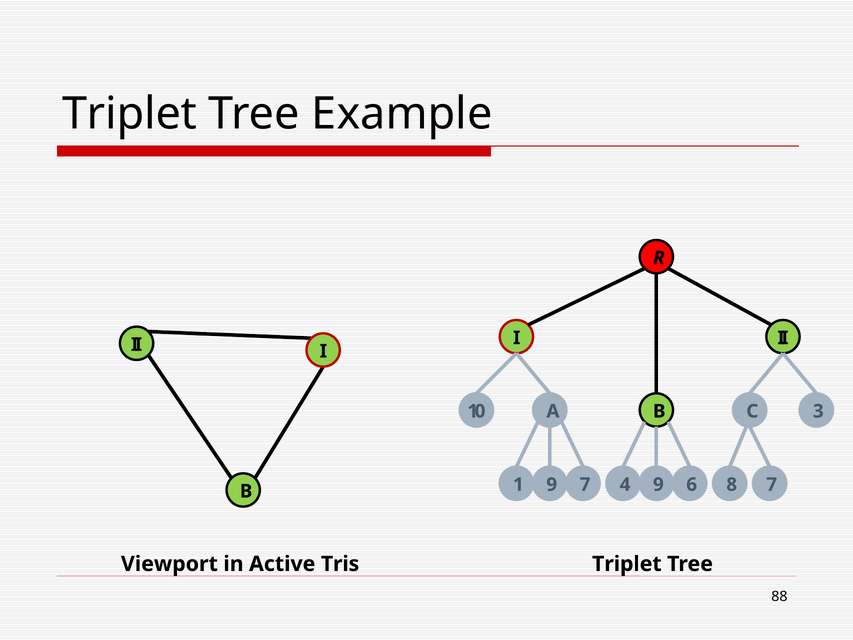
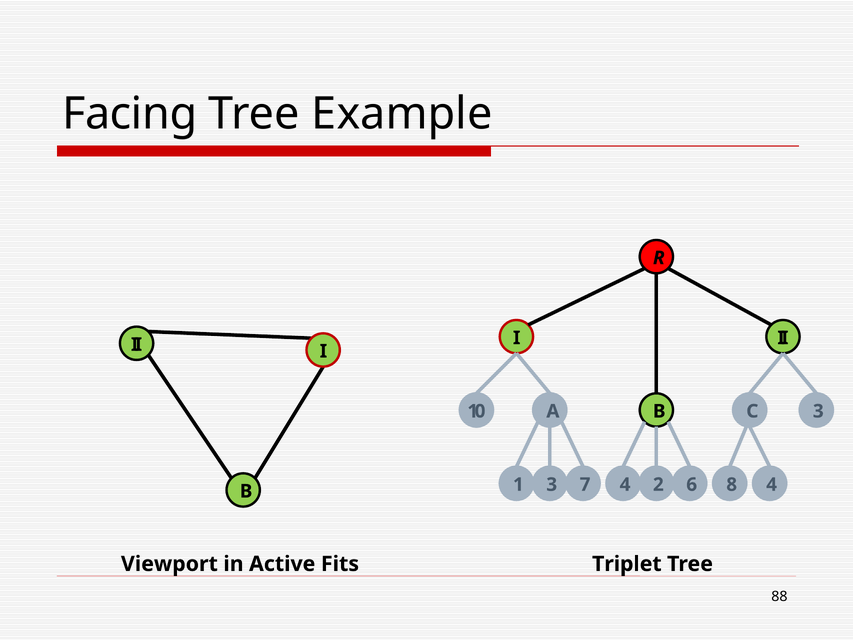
Triplet at (130, 114): Triplet -> Facing
1 9: 9 -> 3
4 9: 9 -> 2
8 7: 7 -> 4
Tris: Tris -> Fits
